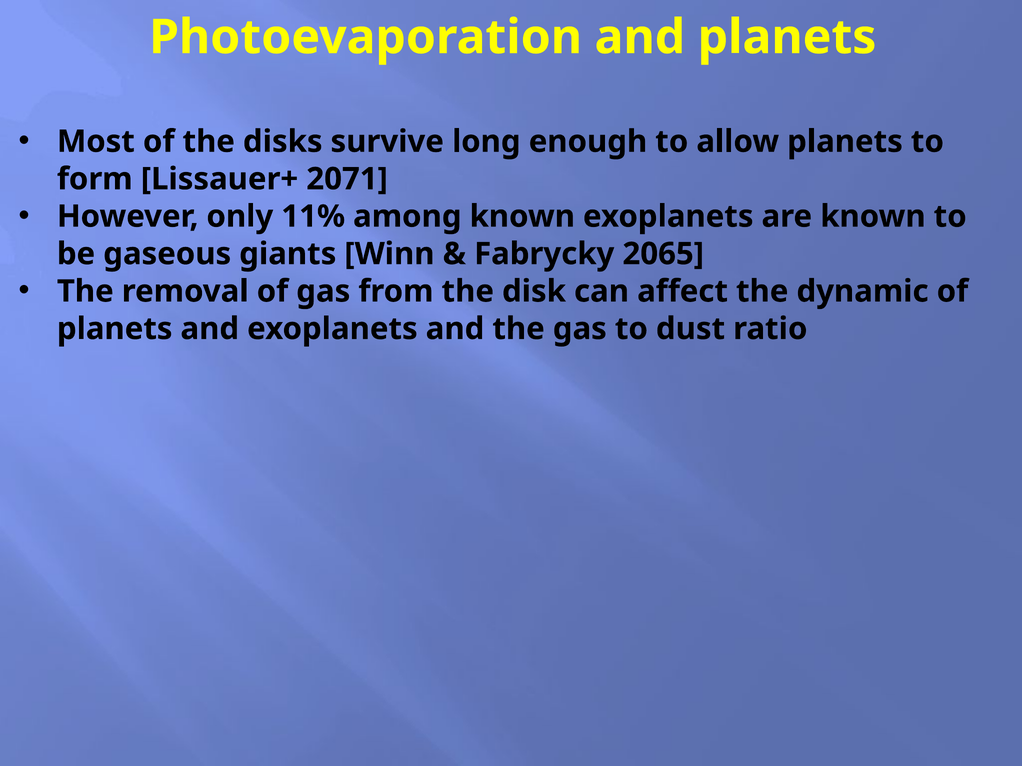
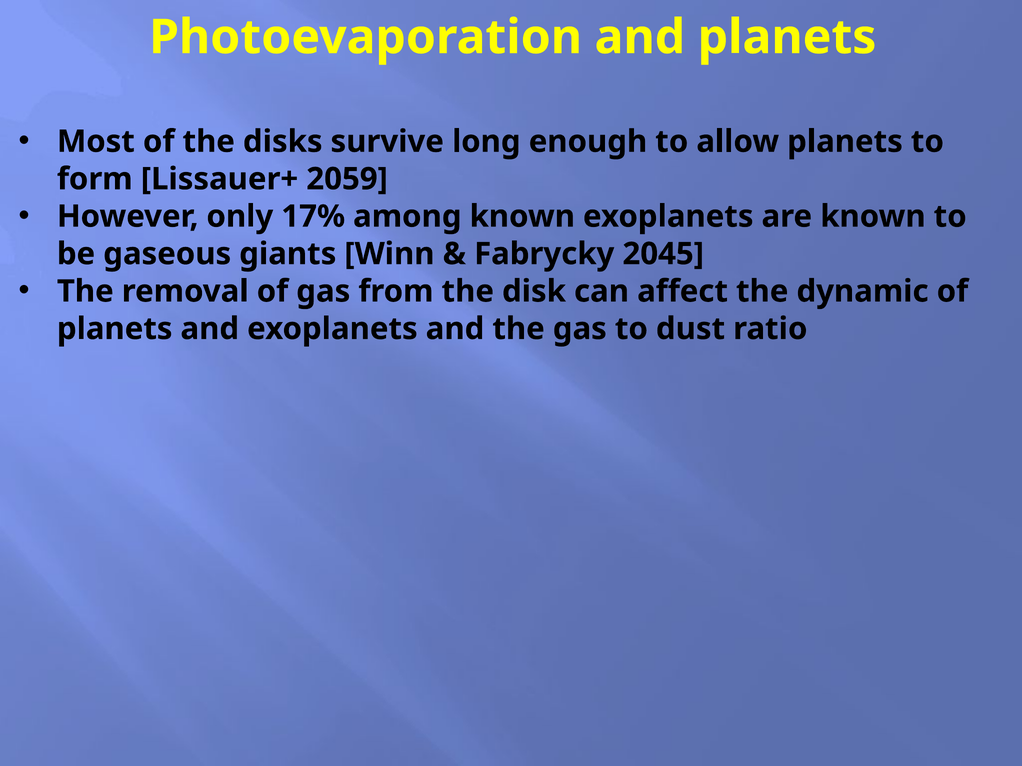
2071: 2071 -> 2059
11%: 11% -> 17%
2065: 2065 -> 2045
